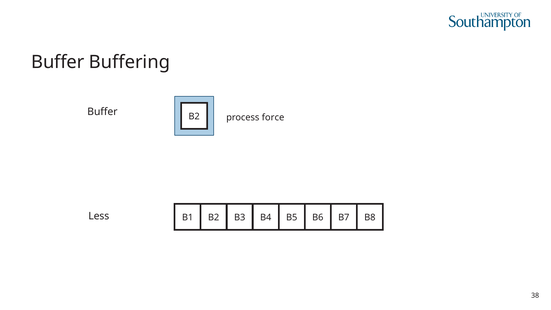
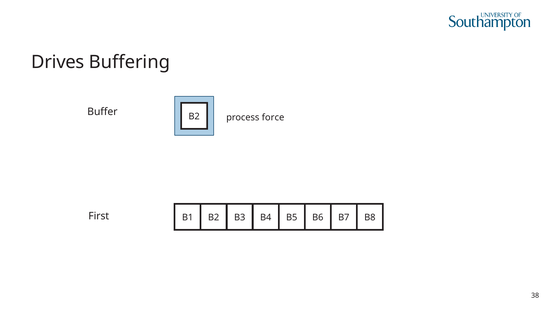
Buffer at (58, 62): Buffer -> Drives
Less: Less -> First
